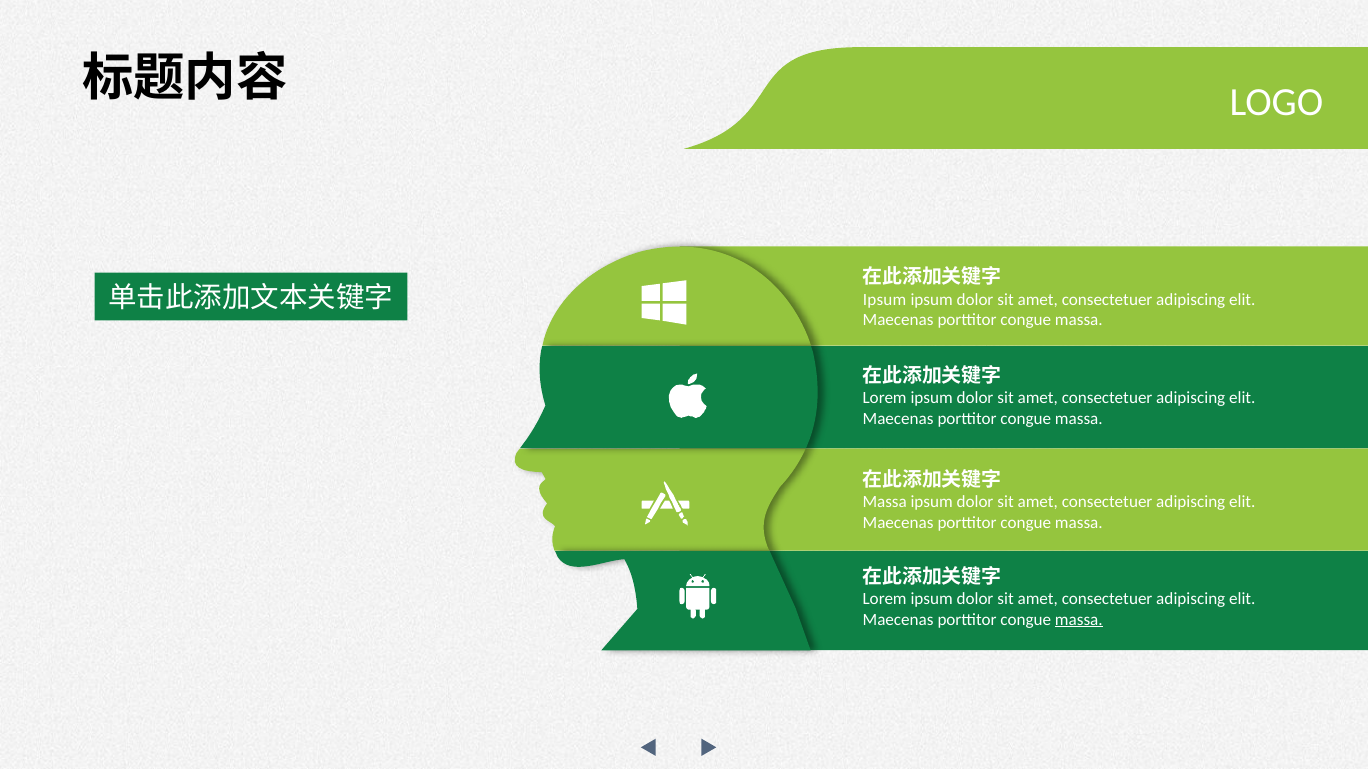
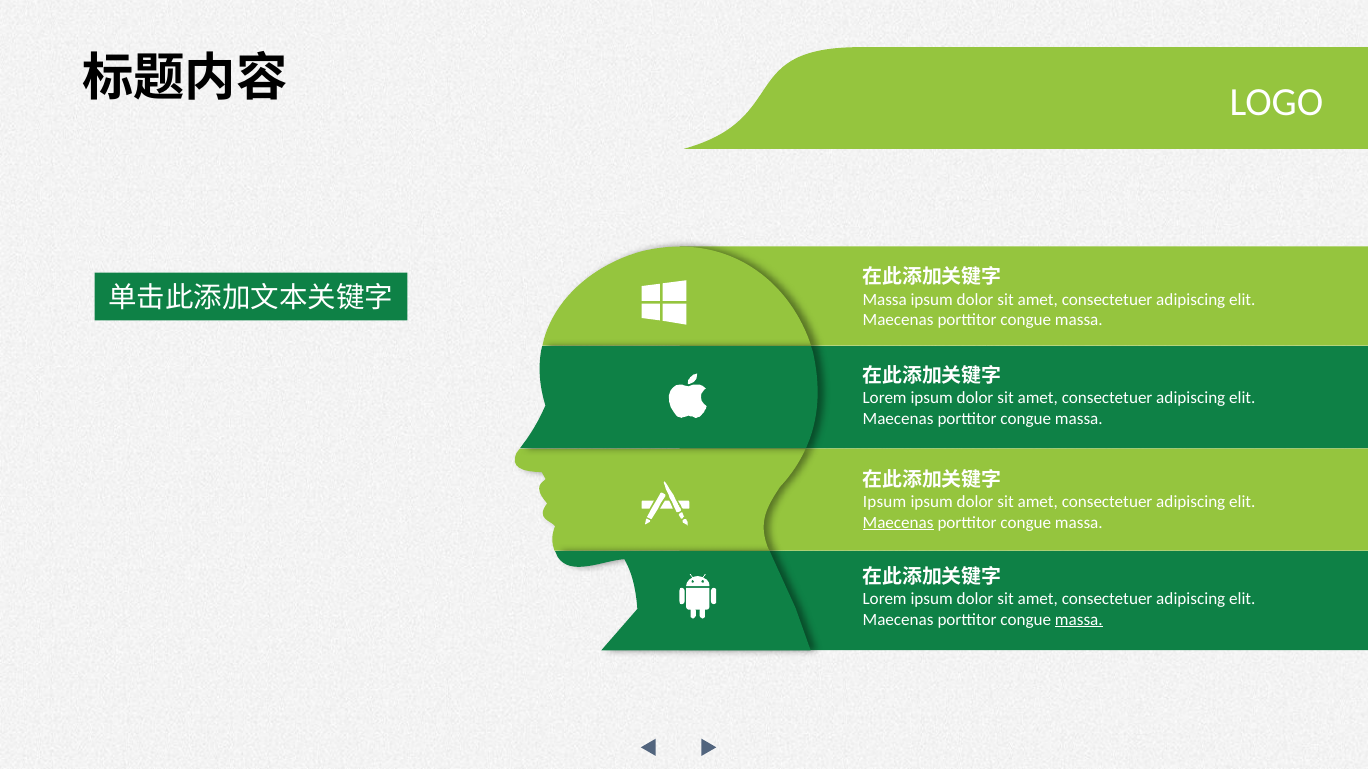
Ipsum at (885, 300): Ipsum -> Massa
Massa at (885, 502): Massa -> Ipsum
Maecenas at (898, 523) underline: none -> present
